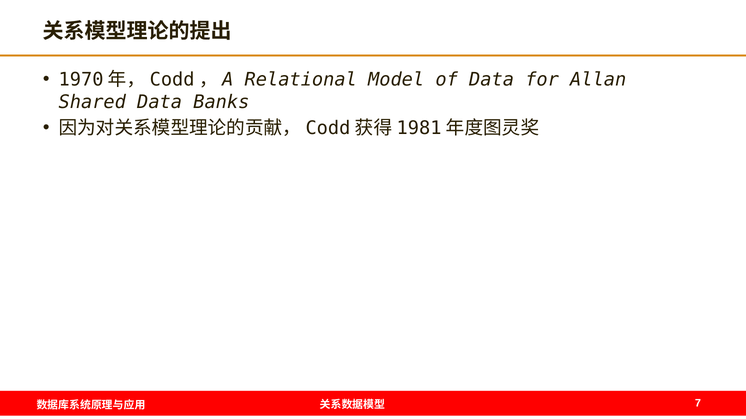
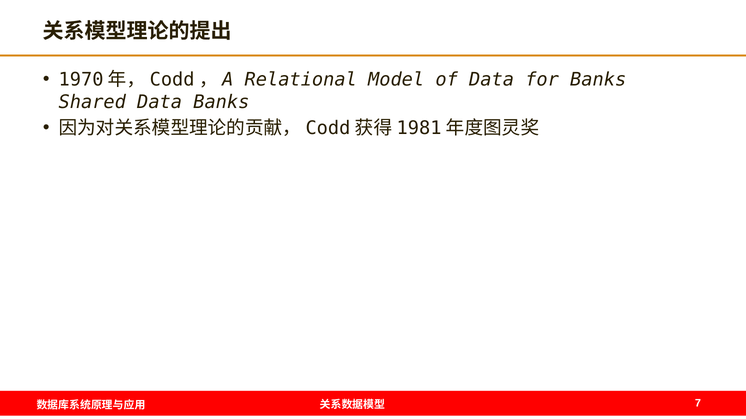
for Allan: Allan -> Banks
